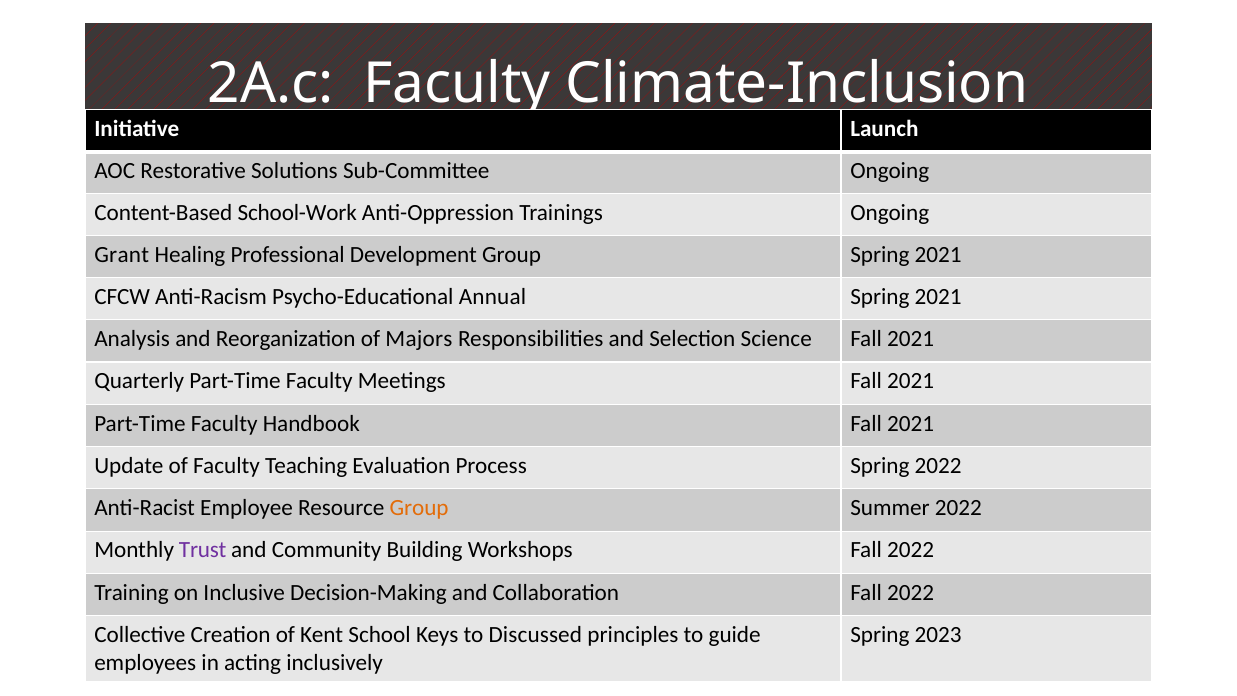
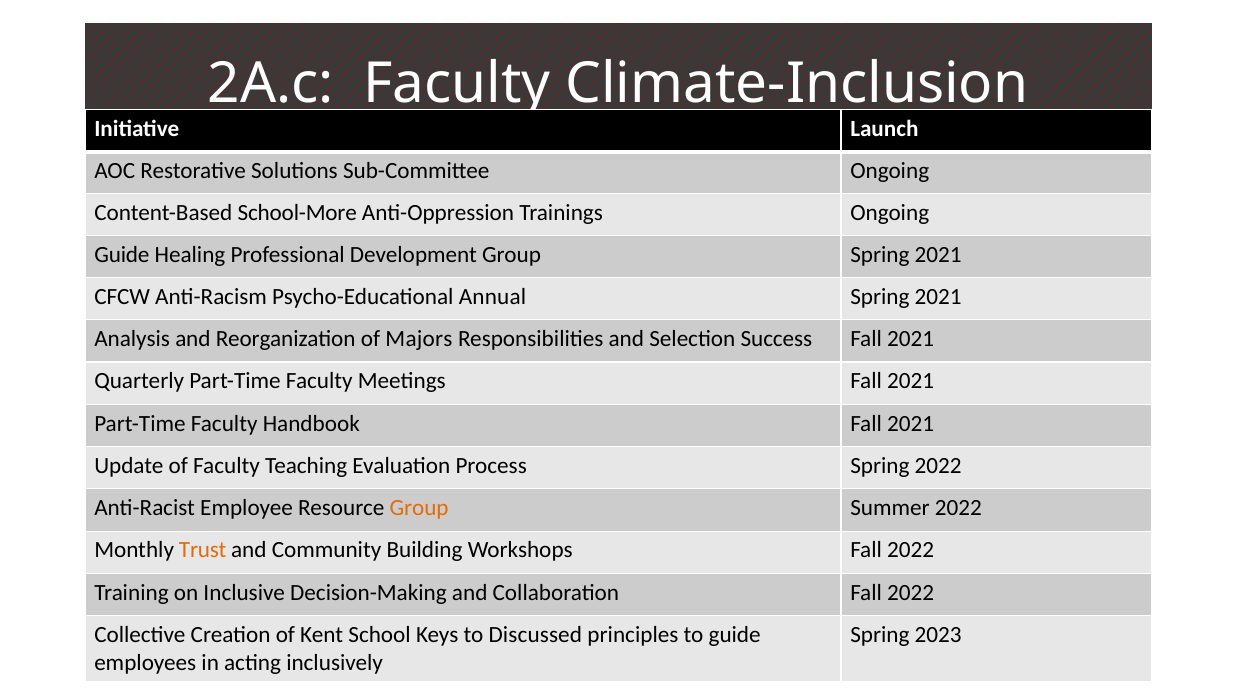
School-Work: School-Work -> School-More
Grant at (122, 255): Grant -> Guide
Science: Science -> Success
Trust colour: purple -> orange
